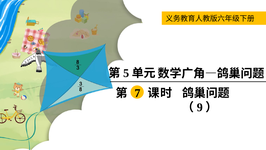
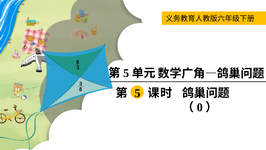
7 at (137, 93): 7 -> 5
9: 9 -> 0
